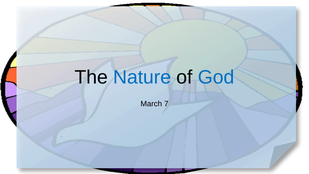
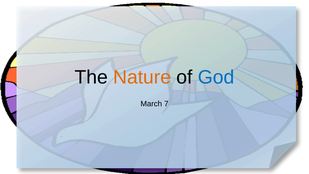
Nature colour: blue -> orange
